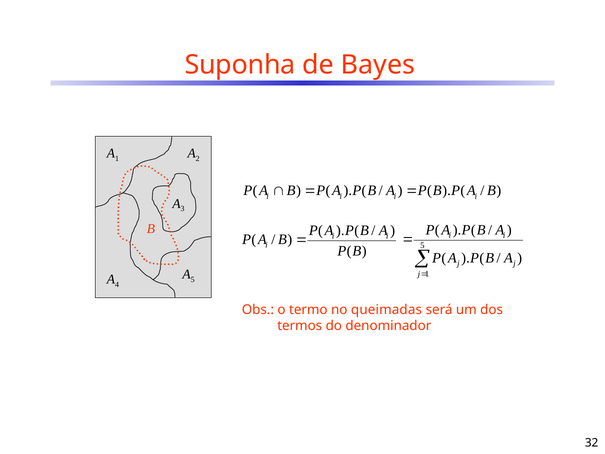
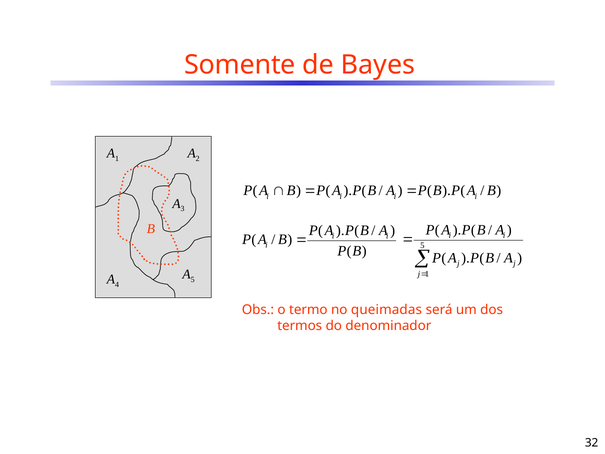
Suponha: Suponha -> Somente
